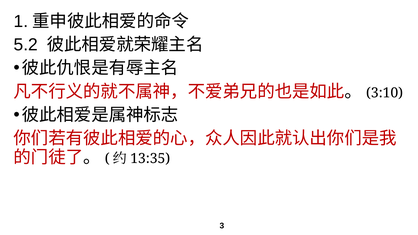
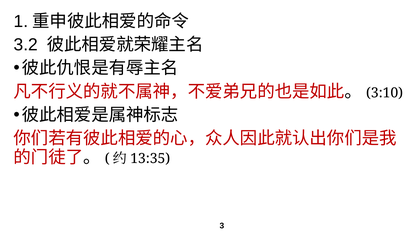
5.2: 5.2 -> 3.2
